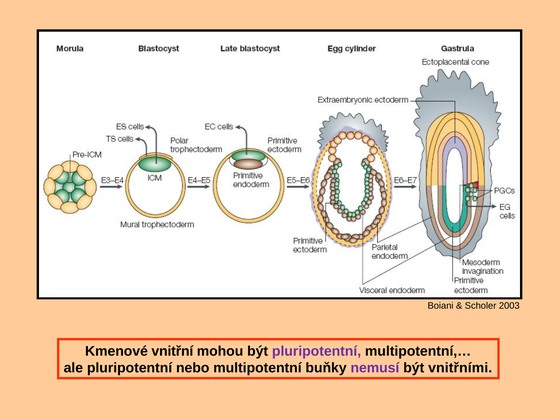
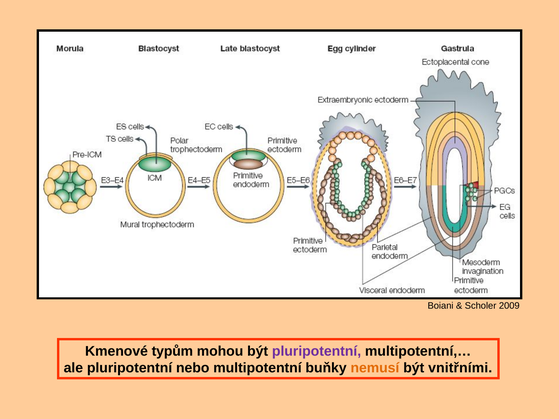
2003: 2003 -> 2009
vnitřní: vnitřní -> typům
nemusí colour: purple -> orange
